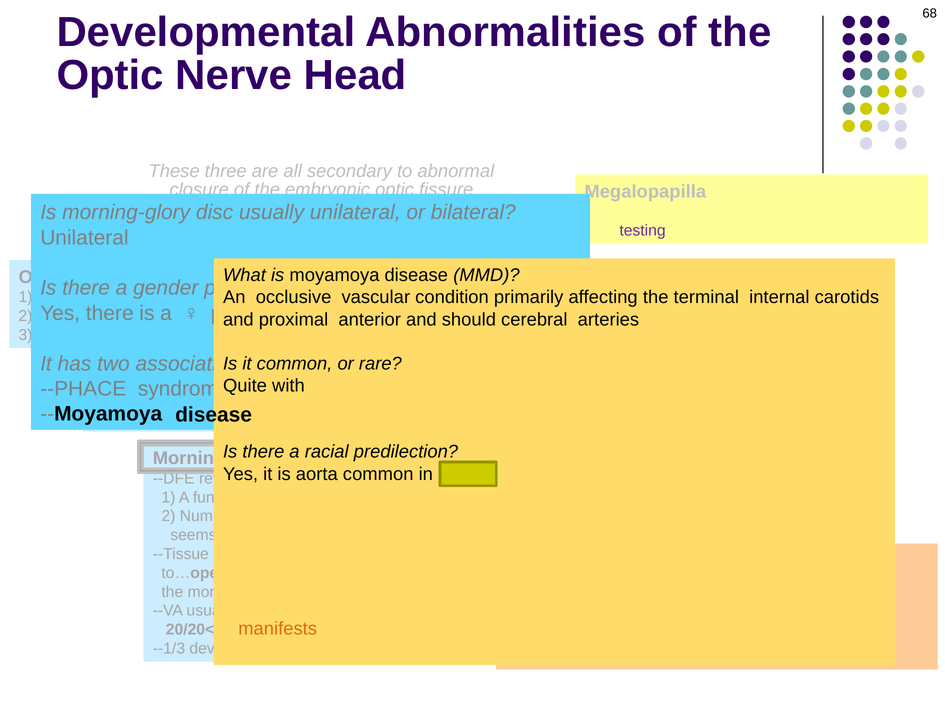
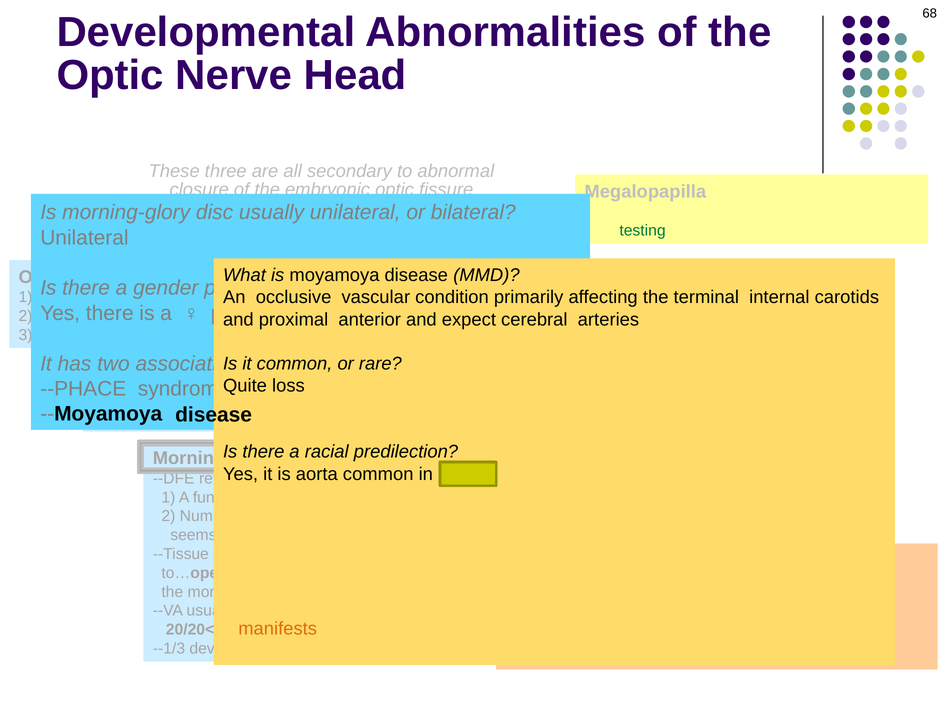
testing at (643, 231) colour: purple -> green
should: should -> expect
Quite with: with -> loss
